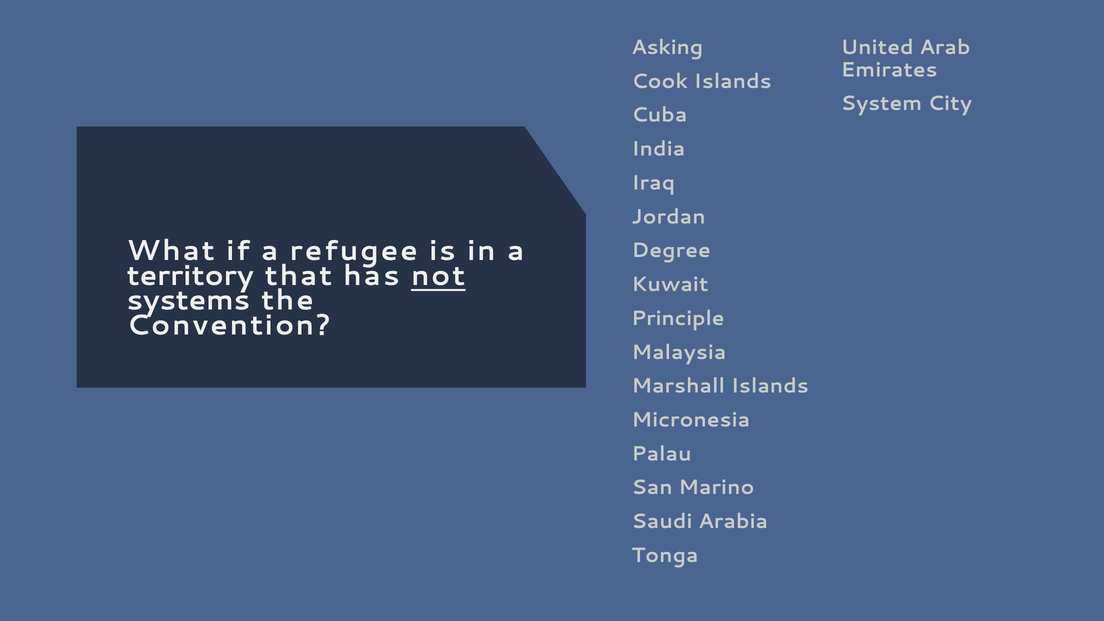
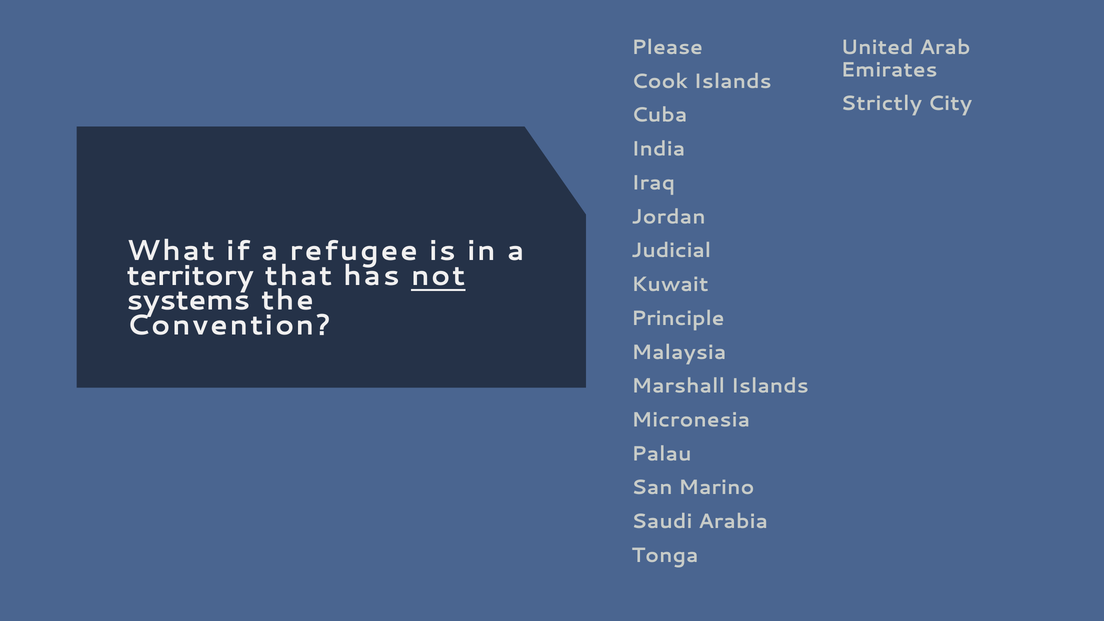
Asking: Asking -> Please
System: System -> Strictly
Degree: Degree -> Judicial
